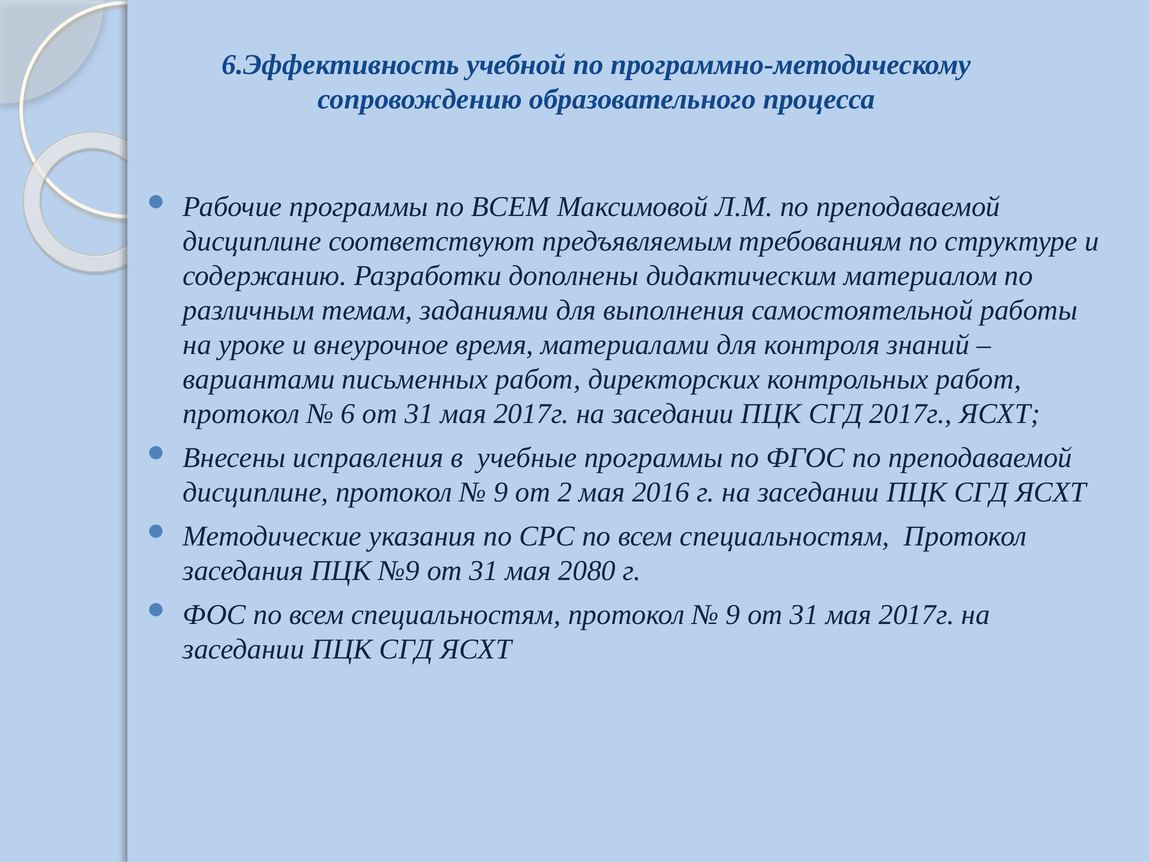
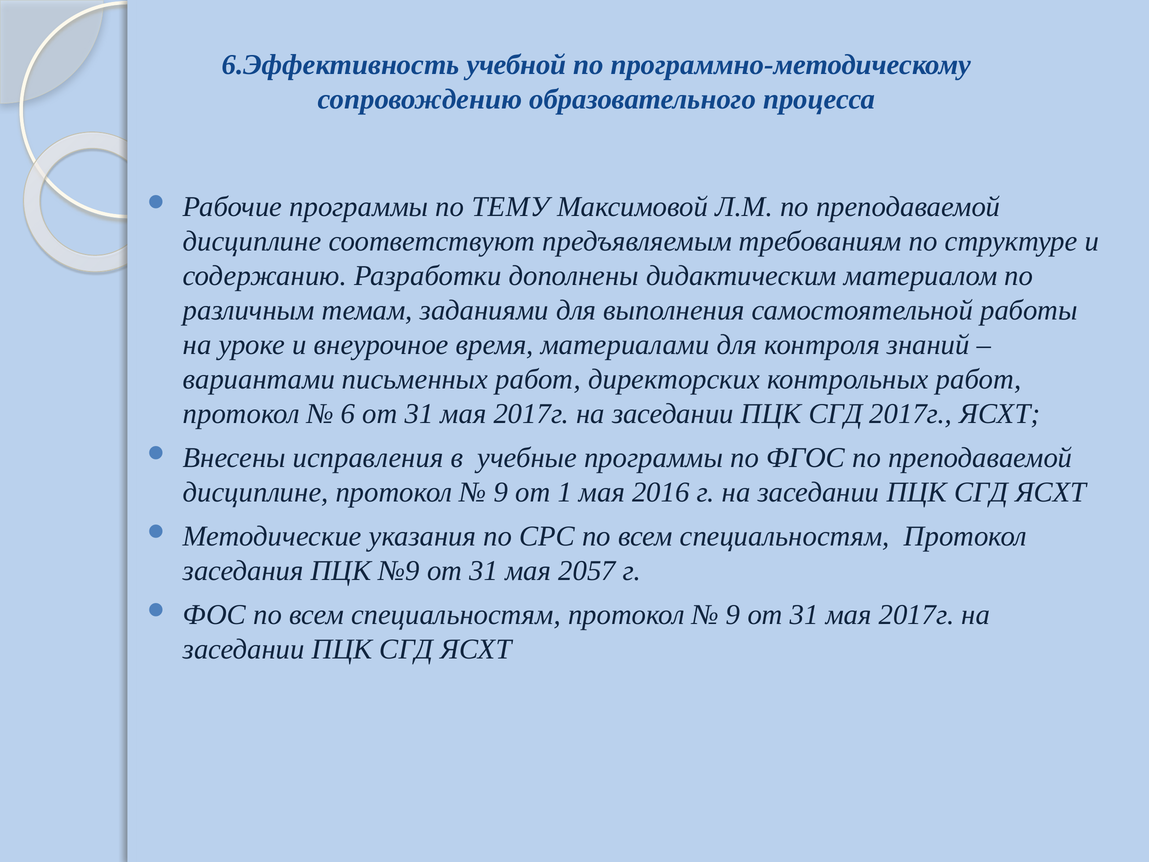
программы по ВСЕМ: ВСЕМ -> ТЕМУ
2: 2 -> 1
2080: 2080 -> 2057
